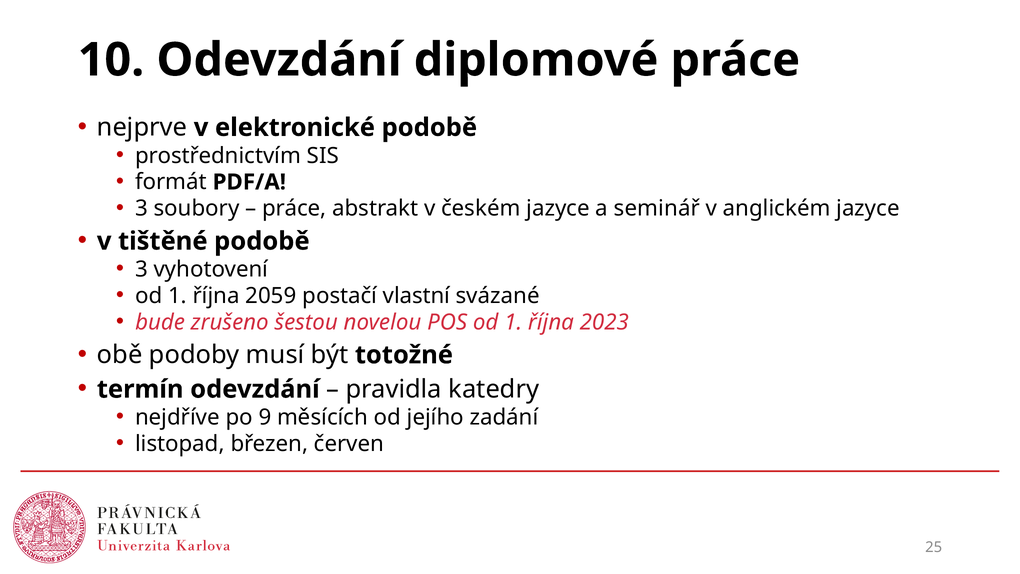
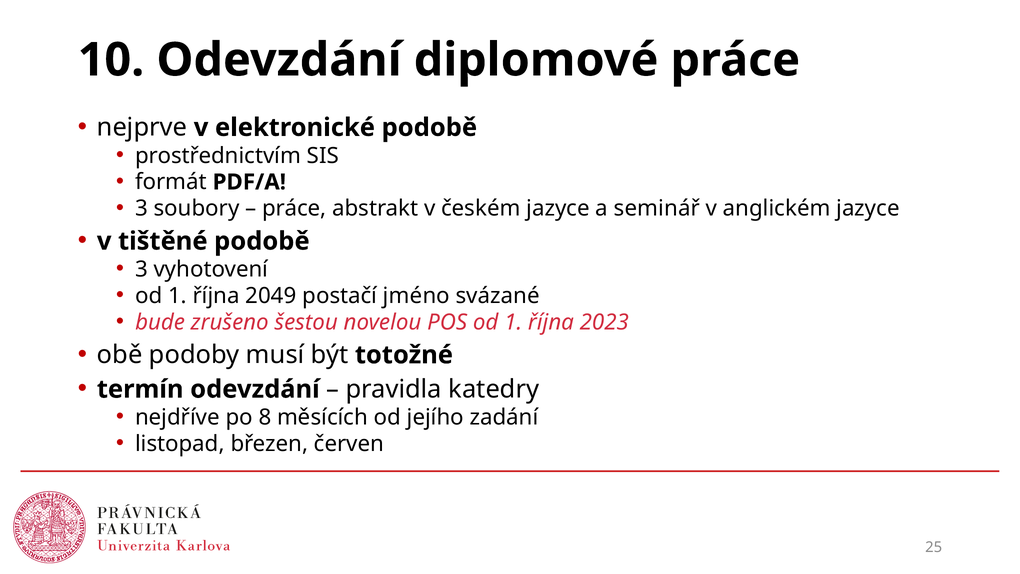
2059: 2059 -> 2049
vlastní: vlastní -> jméno
9: 9 -> 8
